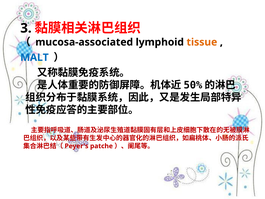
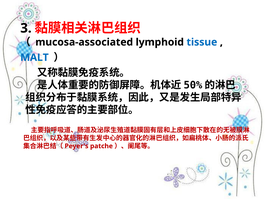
tissue colour: orange -> blue
